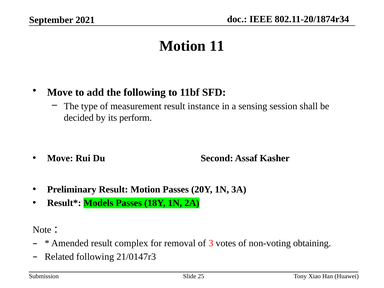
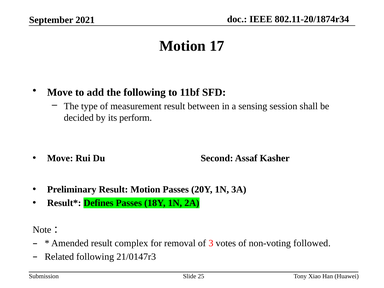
11: 11 -> 17
instance: instance -> between
Models: Models -> Defines
obtaining: obtaining -> followed
